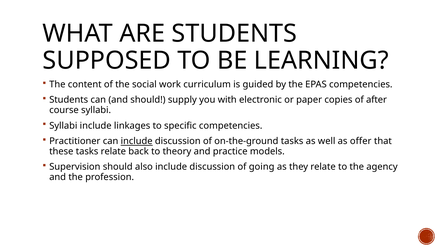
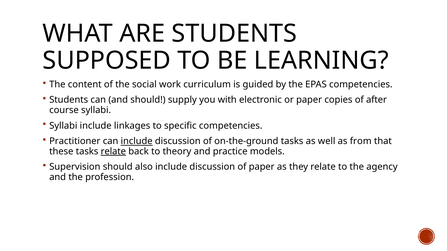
offer: offer -> from
relate at (113, 152) underline: none -> present
of going: going -> paper
